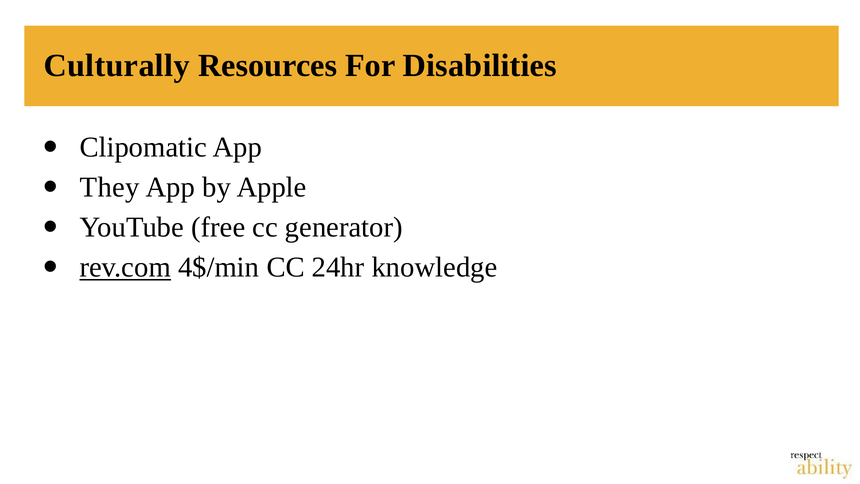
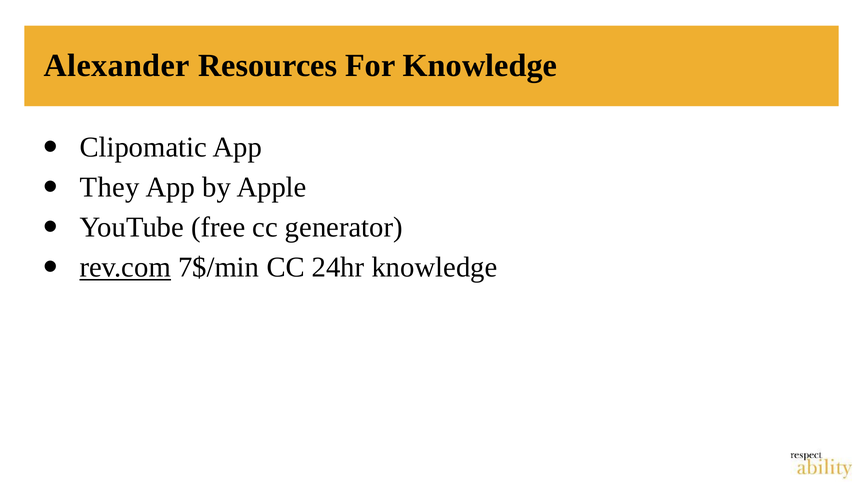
Culturally: Culturally -> Alexander
For Disabilities: Disabilities -> Knowledge
4$/min: 4$/min -> 7$/min
